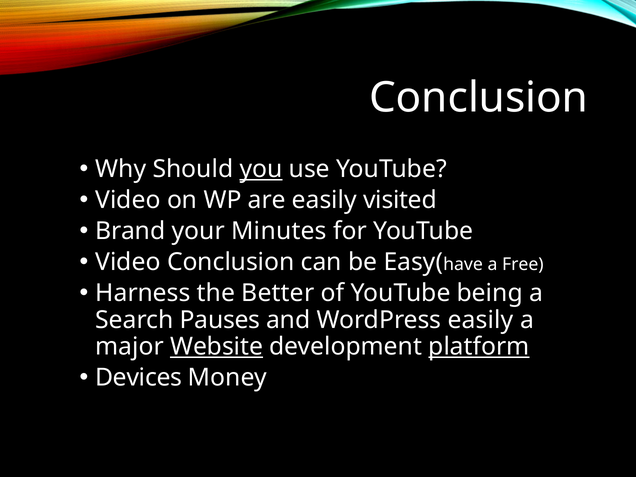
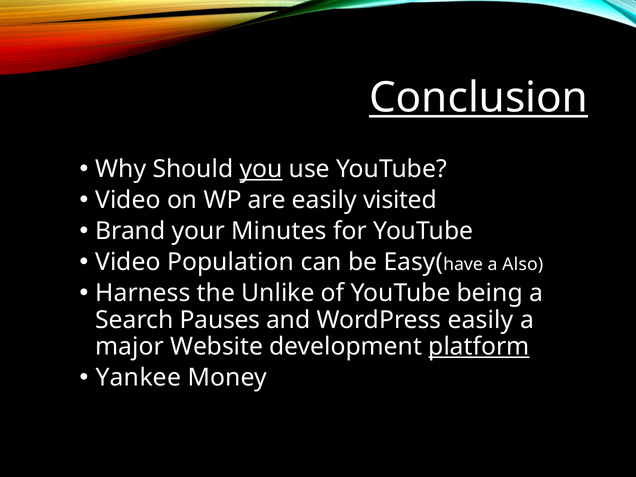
Conclusion at (479, 98) underline: none -> present
Video Conclusion: Conclusion -> Population
Free: Free -> Also
Better: Better -> Unlike
Website underline: present -> none
Devices: Devices -> Yankee
